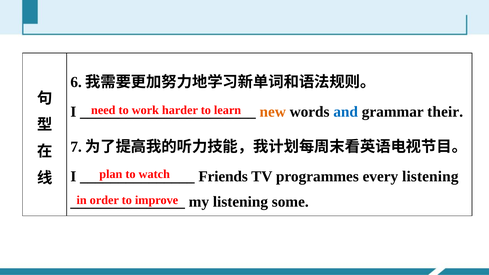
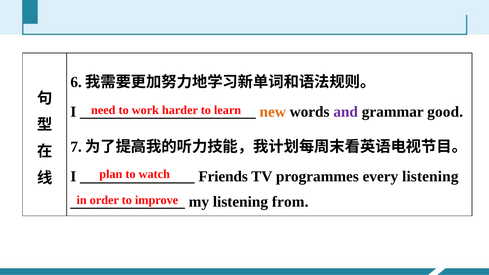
and colour: blue -> purple
their: their -> good
some: some -> from
